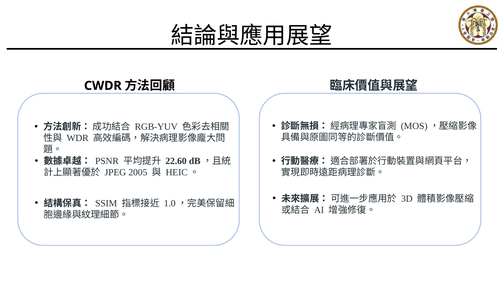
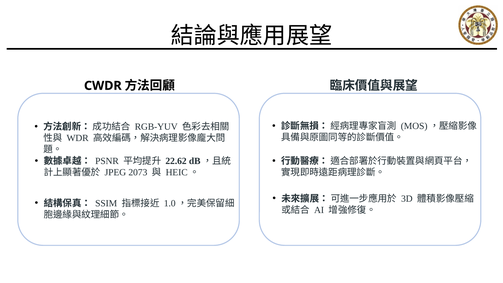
22.60: 22.60 -> 22.62
2005: 2005 -> 2073
